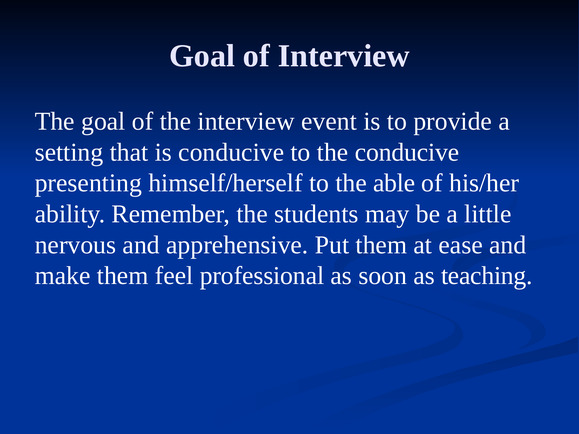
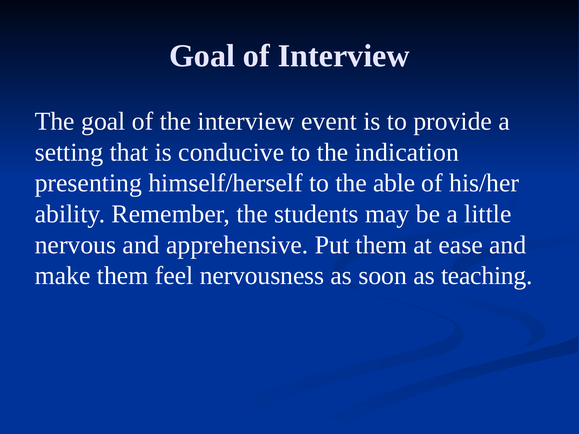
the conducive: conducive -> indication
professional: professional -> nervousness
